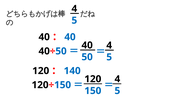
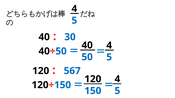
40 at (70, 37): 40 -> 30
140: 140 -> 567
